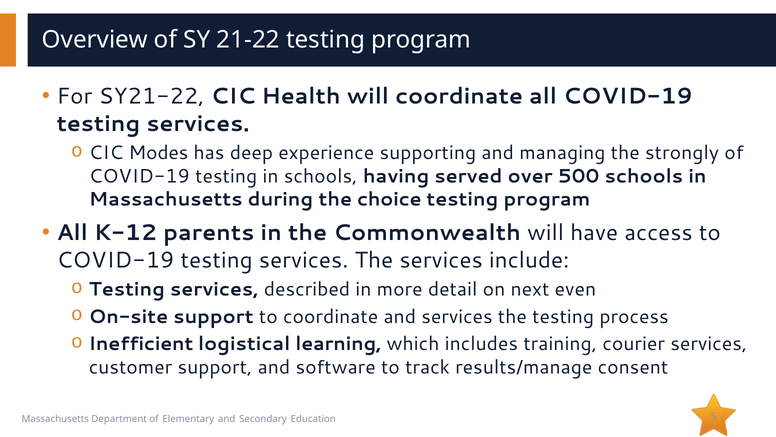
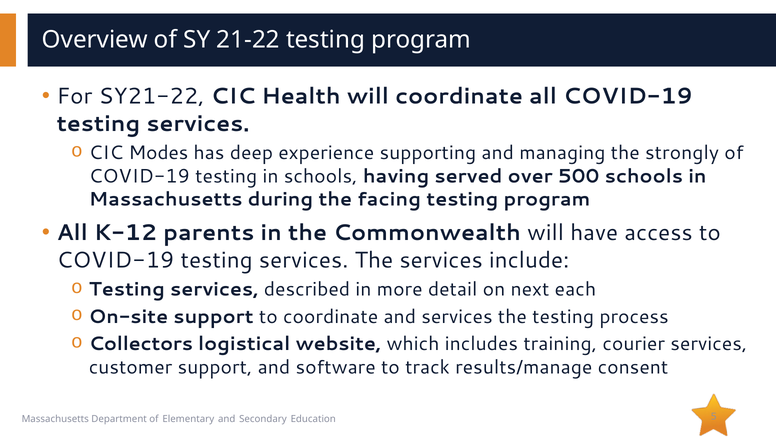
choice: choice -> facing
even: even -> each
Inefficient: Inefficient -> Collectors
learning: learning -> website
